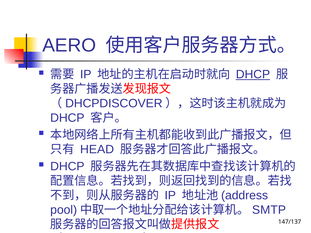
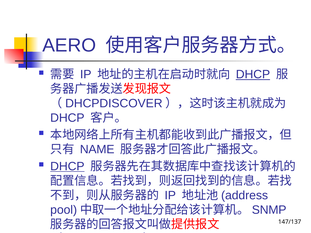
HEAD: HEAD -> NAME
DHCP at (67, 166) underline: none -> present
SMTP: SMTP -> SNMP
